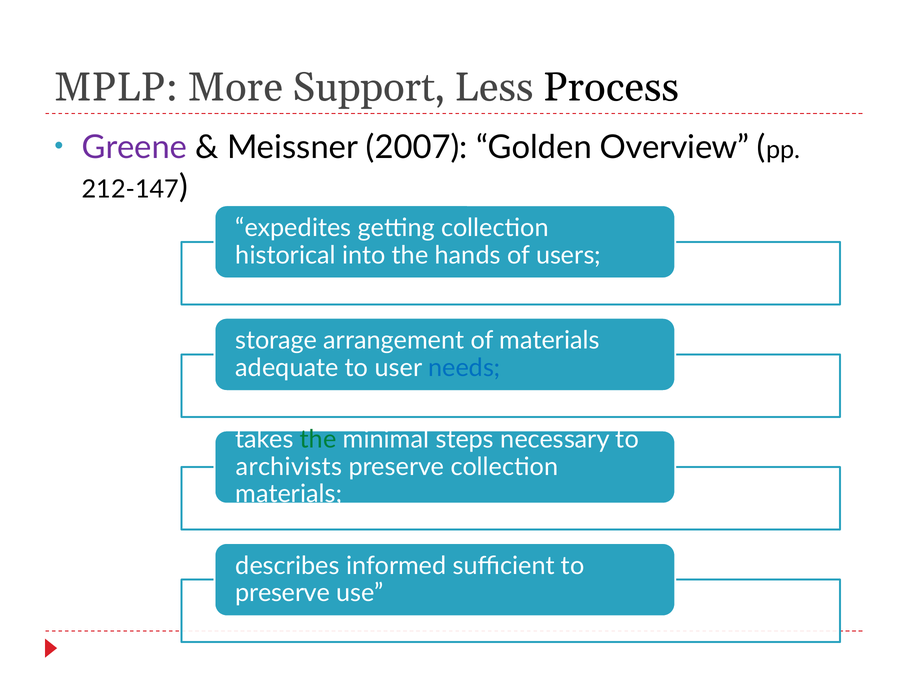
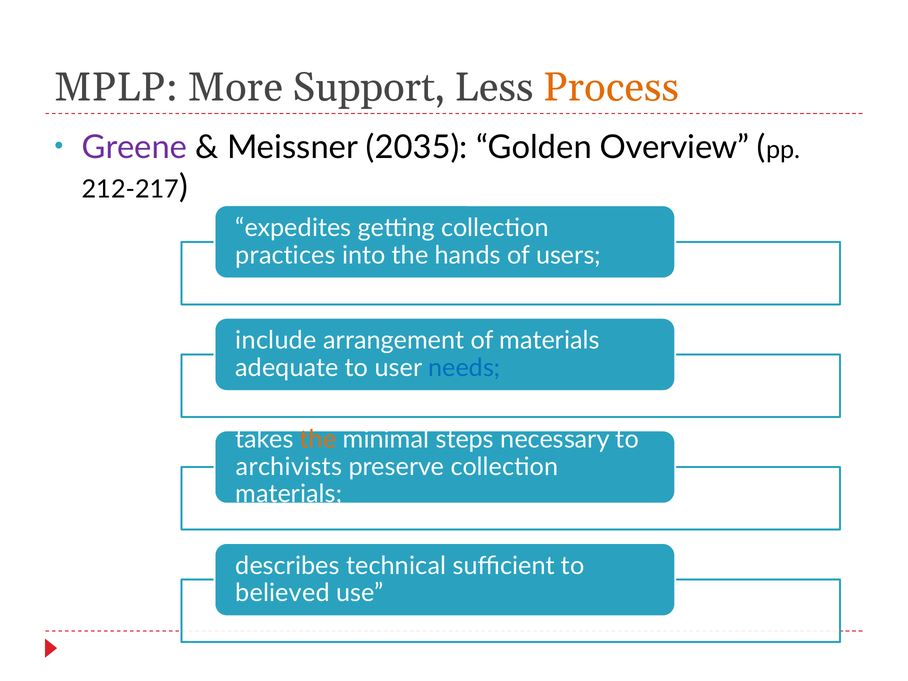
Process colour: black -> orange
2007: 2007 -> 2035
212-147: 212-147 -> 212-217
historical: historical -> practices
storage: storage -> include
the at (318, 440) colour: green -> orange
informed: informed -> technical
preserve at (283, 593): preserve -> believed
